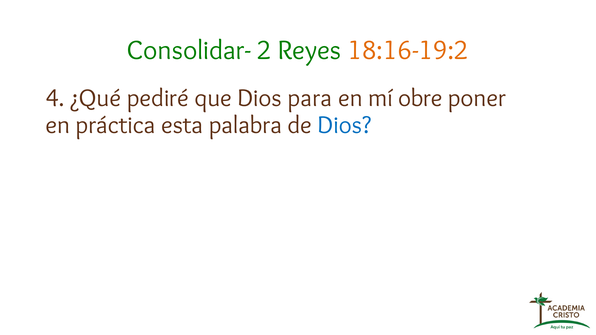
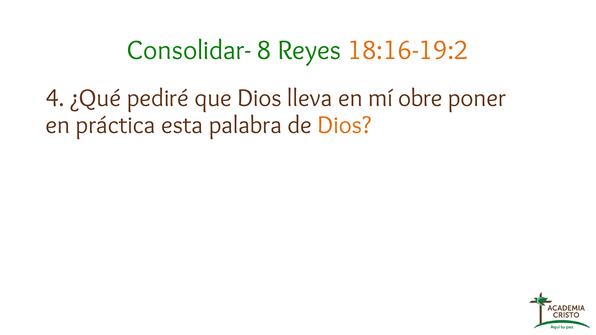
2: 2 -> 8
para: para -> lleva
Dios at (344, 125) colour: blue -> orange
